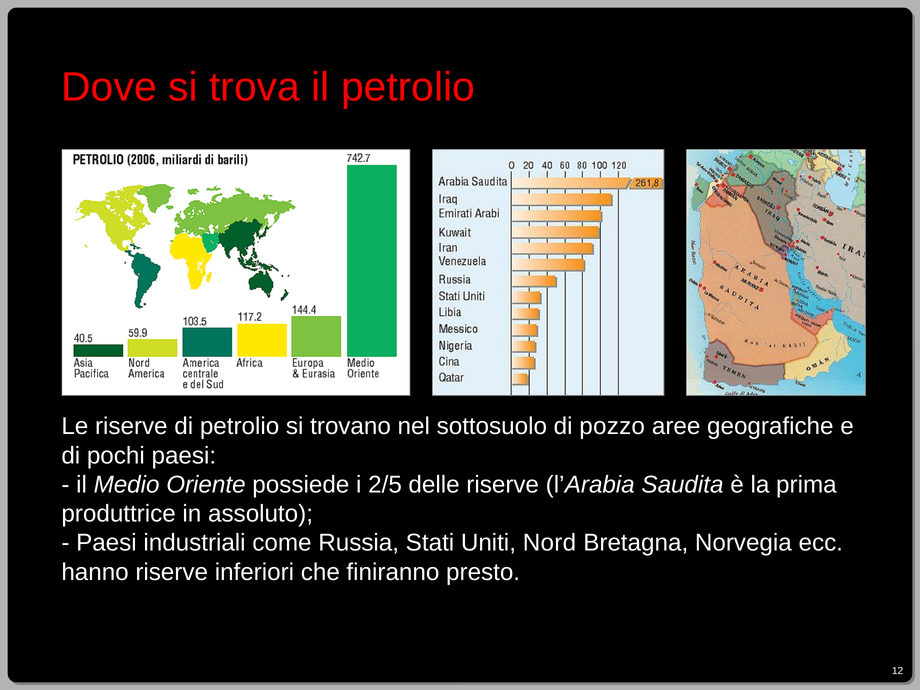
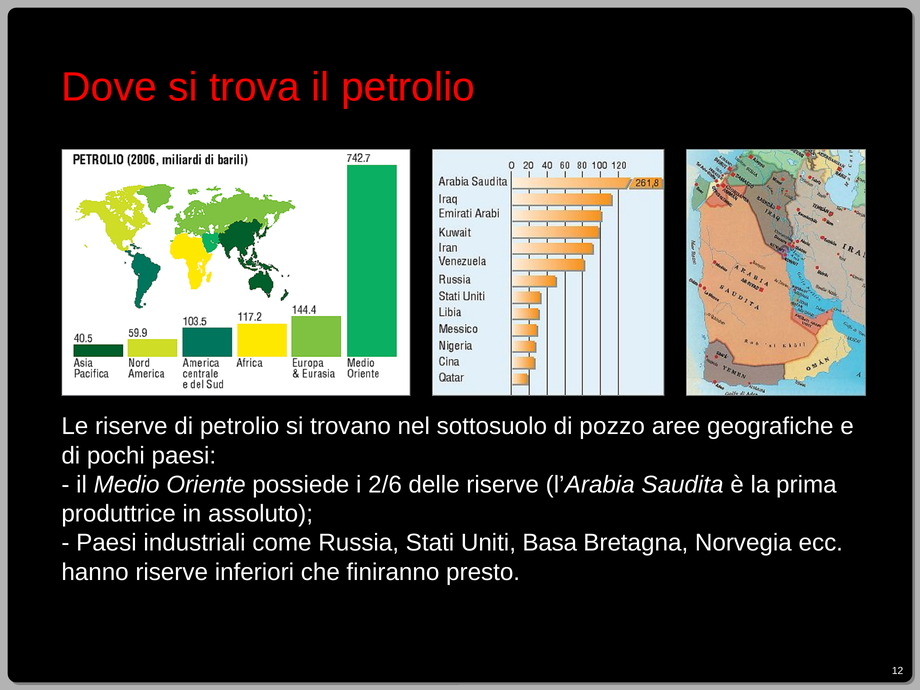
2/5: 2/5 -> 2/6
Nord: Nord -> Basa
